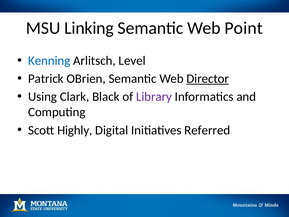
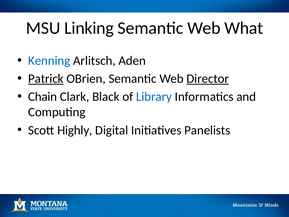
Point: Point -> What
Level: Level -> Aden
Patrick underline: none -> present
Using: Using -> Chain
Library colour: purple -> blue
Referred: Referred -> Panelists
